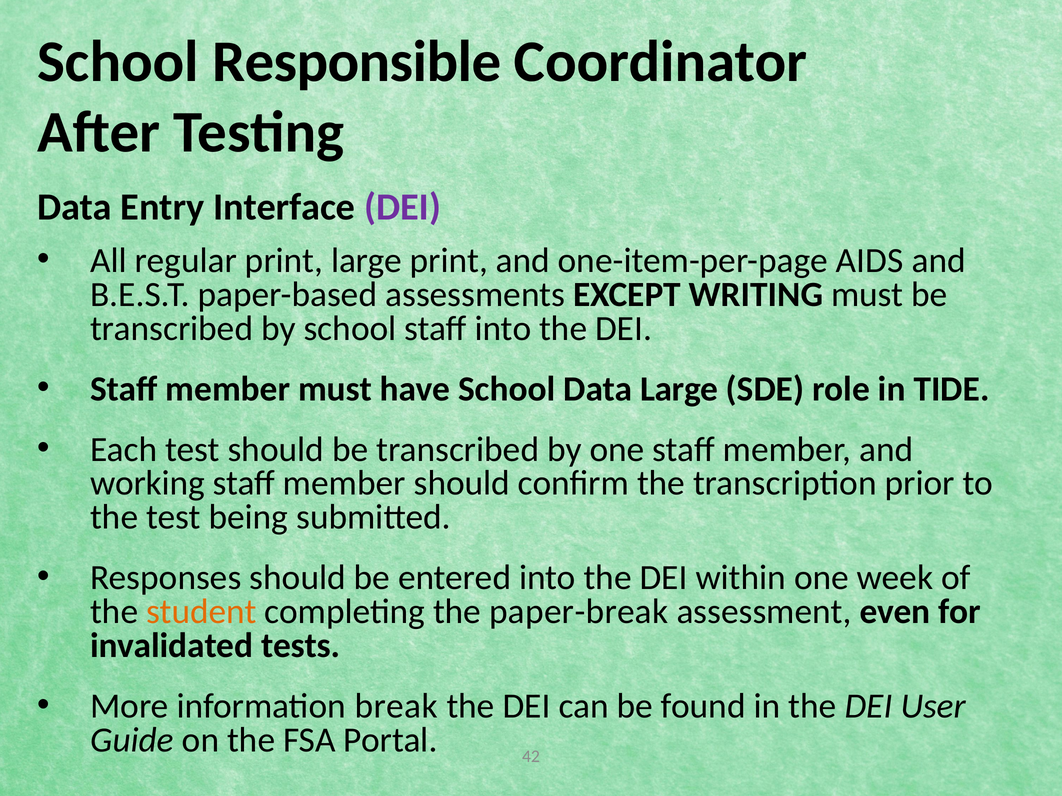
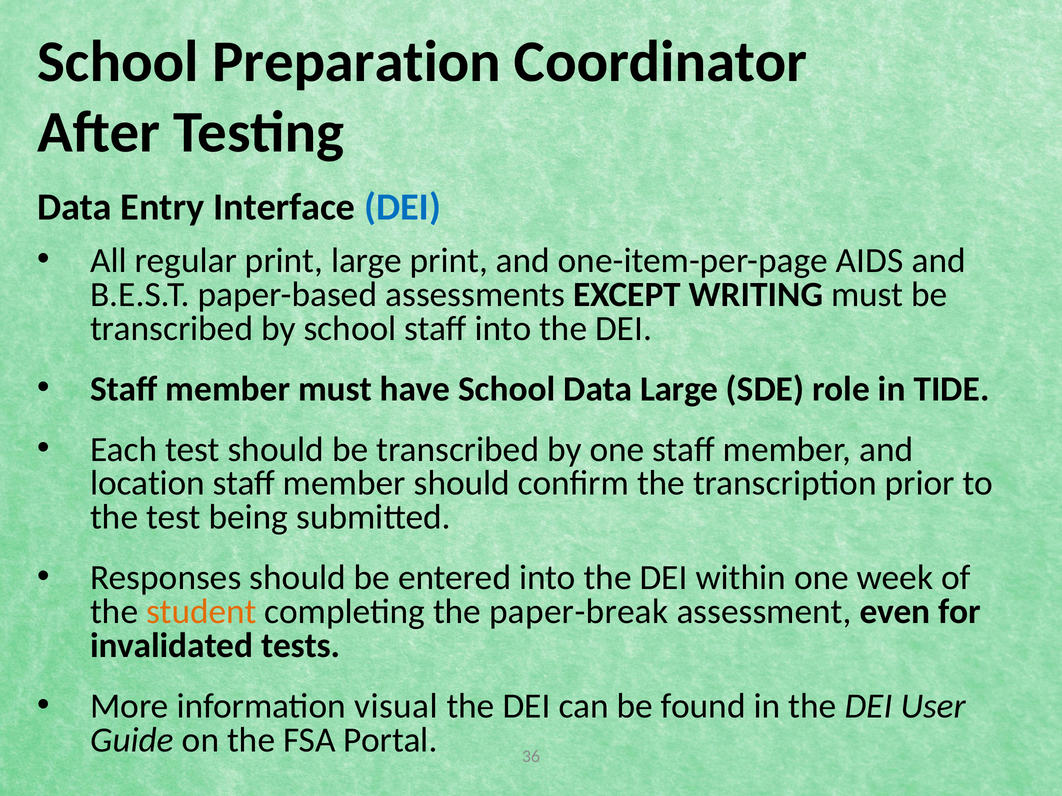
Responsible: Responsible -> Preparation
DEI at (403, 207) colour: purple -> blue
working: working -> location
break: break -> visual
42: 42 -> 36
